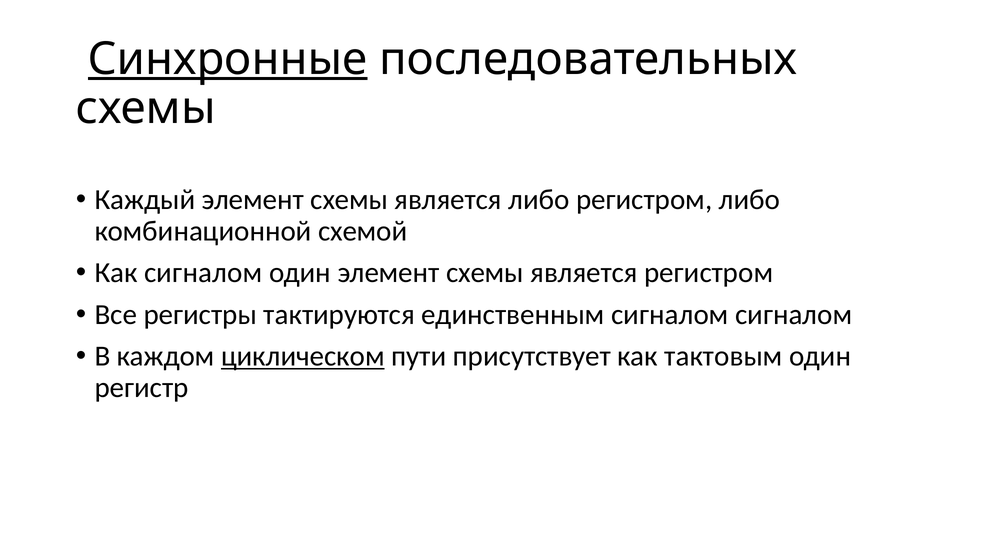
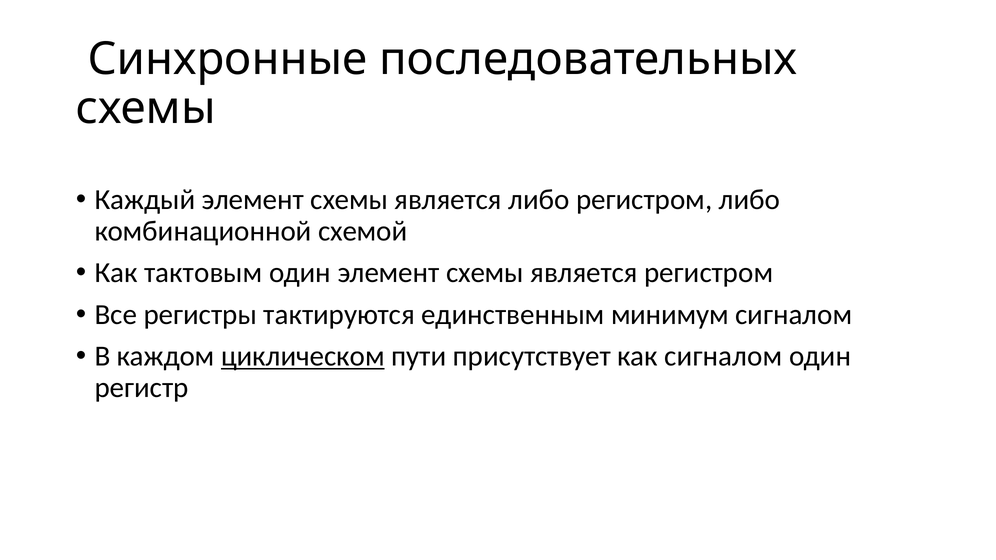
Синхронные underline: present -> none
Как сигналом: сигналом -> тактовым
единственным сигналом: сигналом -> минимум
как тактовым: тактовым -> сигналом
